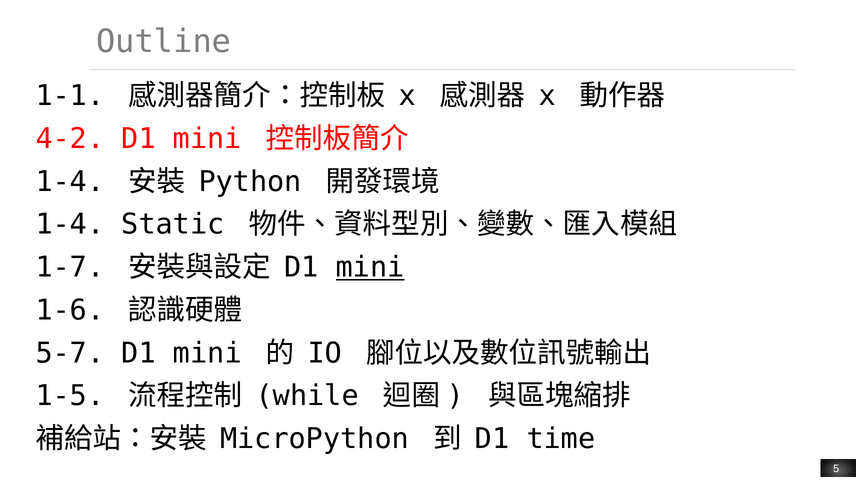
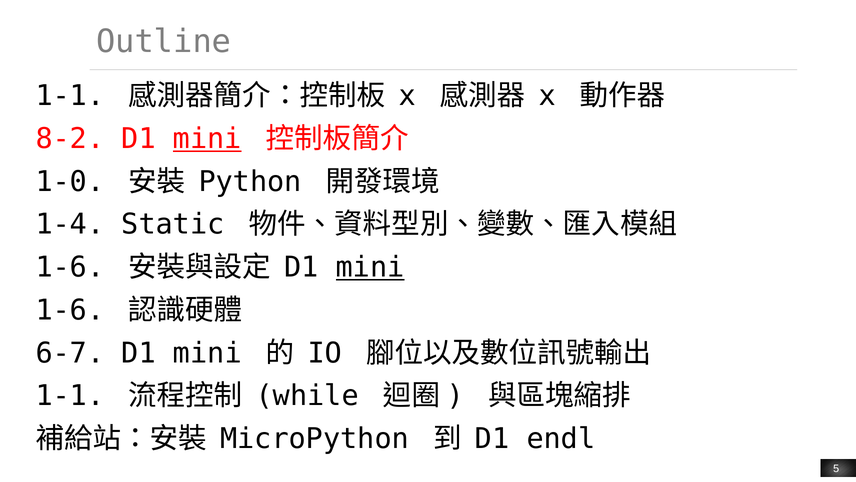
4-2: 4-2 -> 8-2
mini at (207, 139) underline: none -> present
1-4 at (70, 182): 1-4 -> 1-0
1-7 at (70, 267): 1-7 -> 1-6
5-7: 5-7 -> 6-7
1-5 at (70, 396): 1-5 -> 1-1
time: time -> endl
